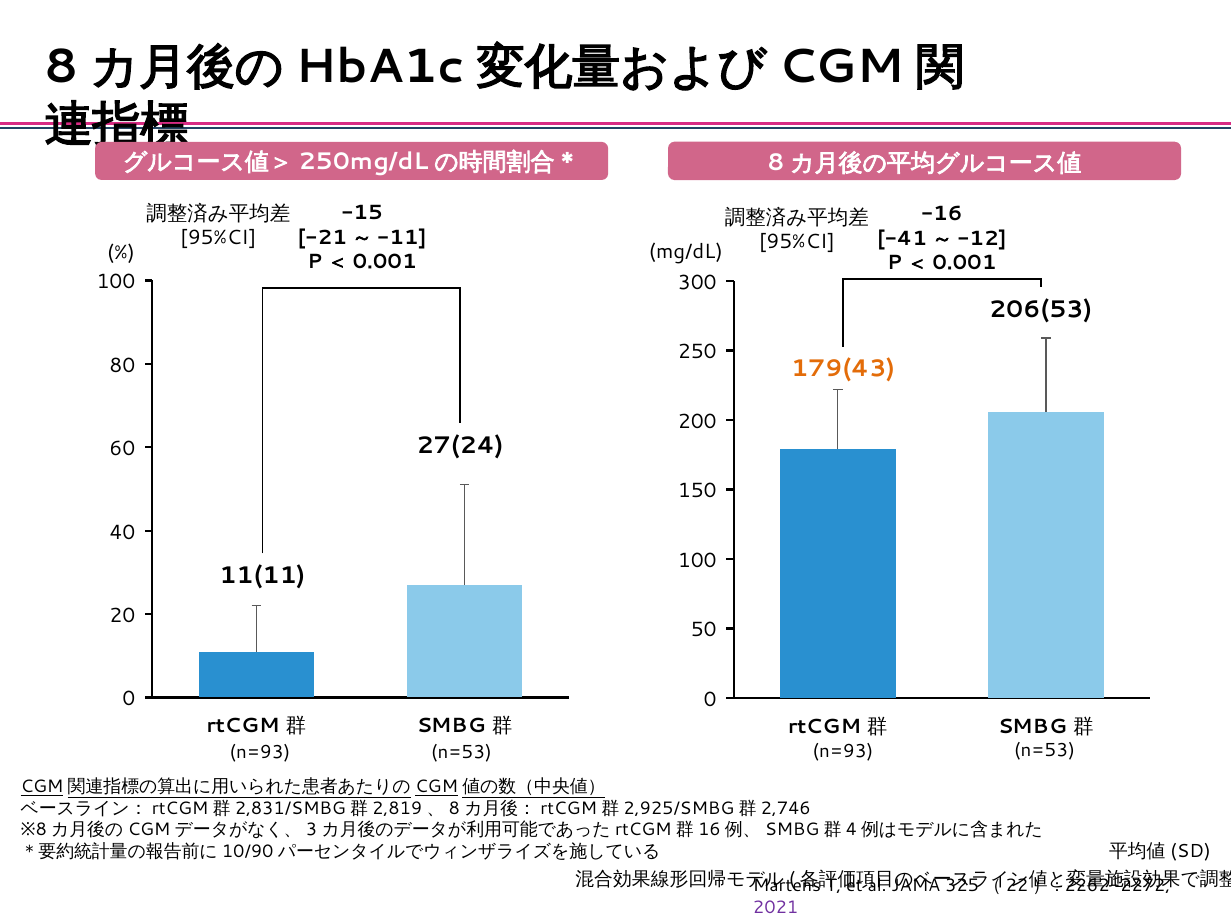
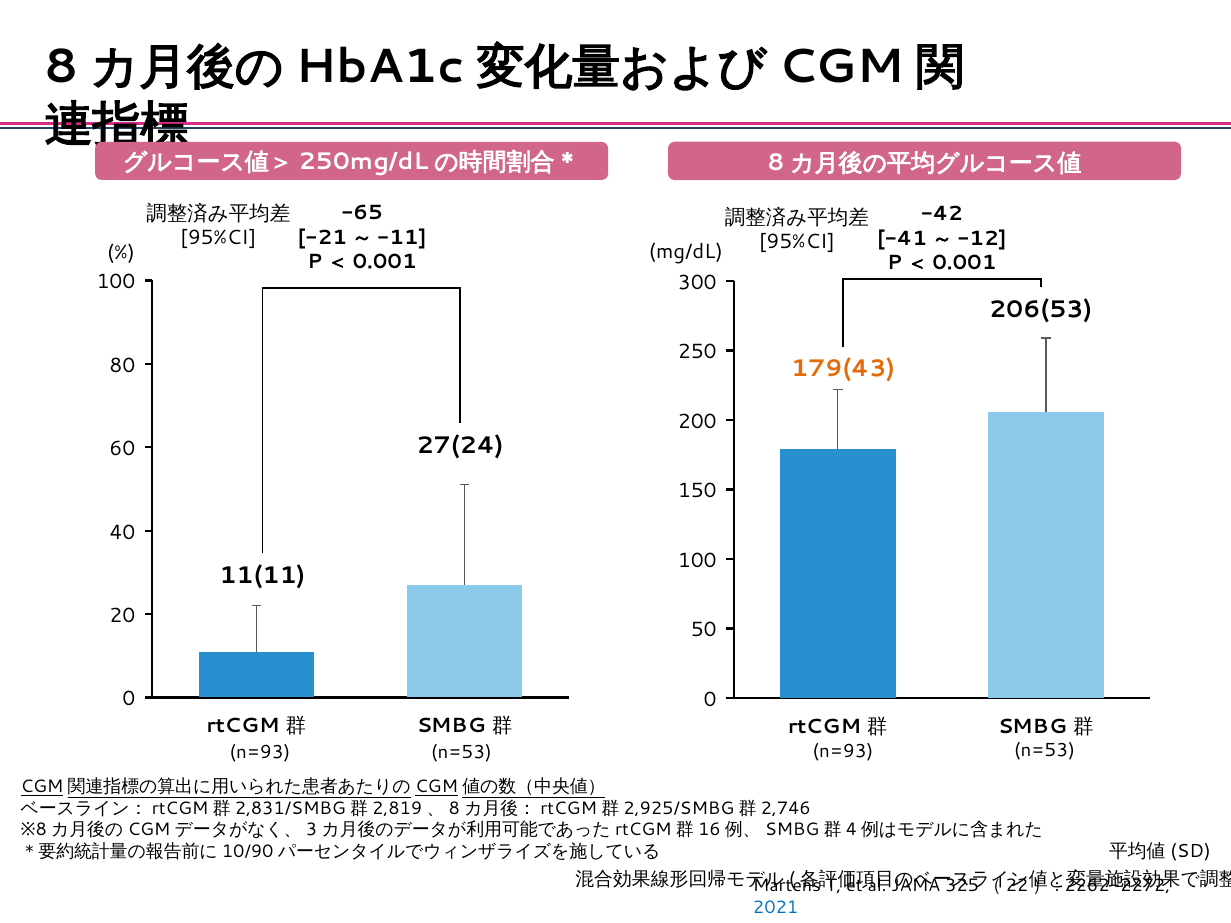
-15: -15 -> -65
-16: -16 -> -42
2021 colour: purple -> blue
